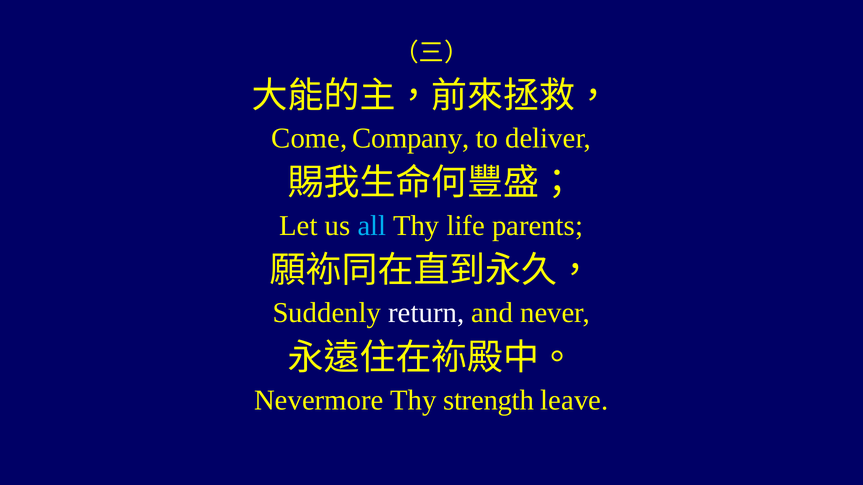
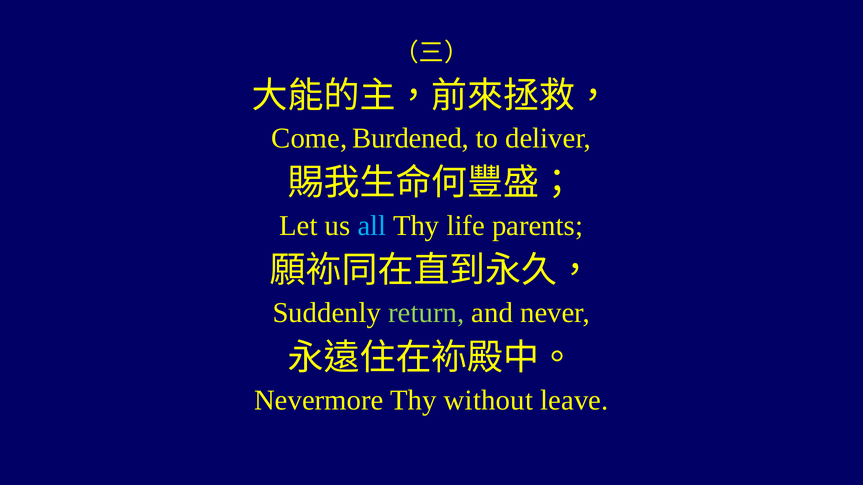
Company: Company -> Burdened
return colour: white -> light green
strength: strength -> without
